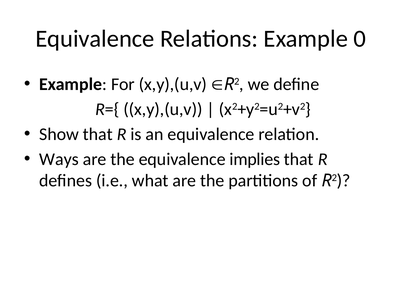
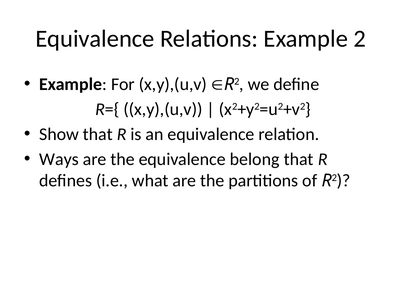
Example 0: 0 -> 2
implies: implies -> belong
